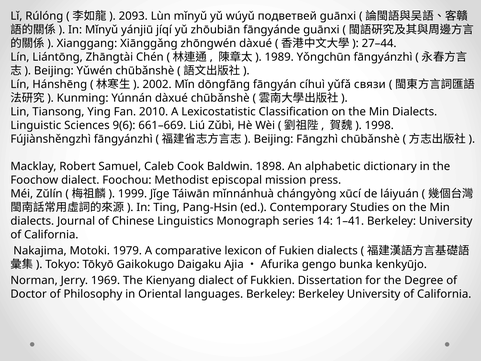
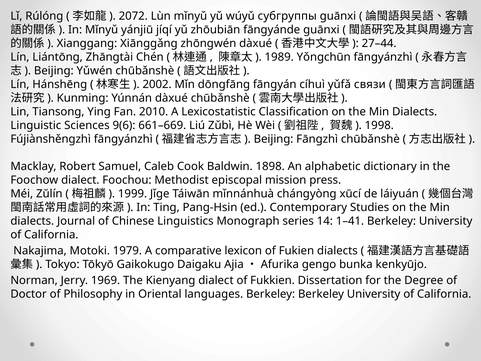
2093: 2093 -> 2072
подветвей: подветвей -> субгруппы
